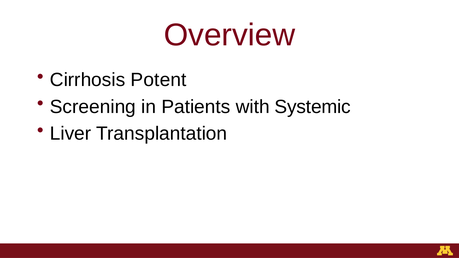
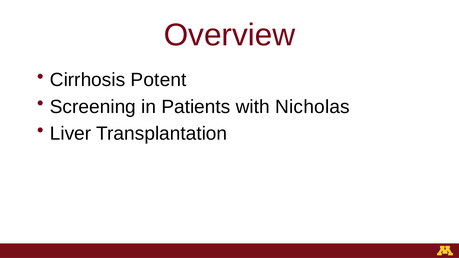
Systemic: Systemic -> Nicholas
